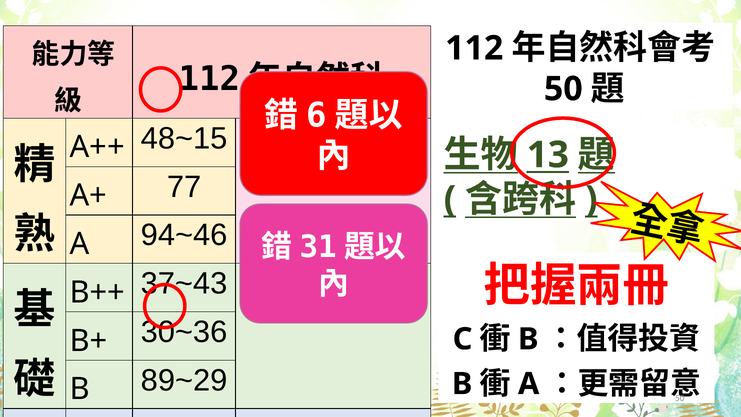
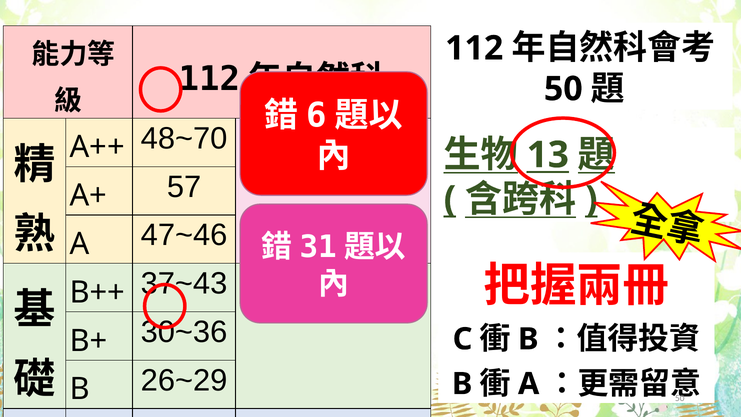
48~15: 48~15 -> 48~70
77: 77 -> 57
94~46: 94~46 -> 47~46
89~29: 89~29 -> 26~29
